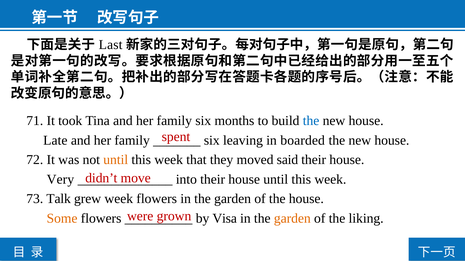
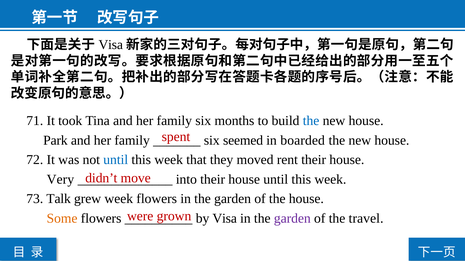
Last at (111, 45): Last -> Visa
Late: Late -> Park
leaving: leaving -> seemed
until at (116, 160) colour: orange -> blue
said: said -> rent
garden at (292, 219) colour: orange -> purple
liking: liking -> travel
